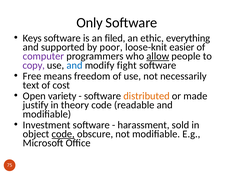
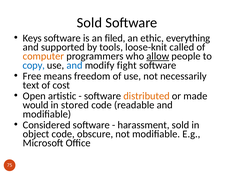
Only at (90, 23): Only -> Sold
poor: poor -> tools
easier: easier -> called
computer colour: purple -> orange
copy colour: purple -> blue
variety: variety -> artistic
justify: justify -> would
theory: theory -> stored
Investment: Investment -> Considered
code at (63, 134) underline: present -> none
